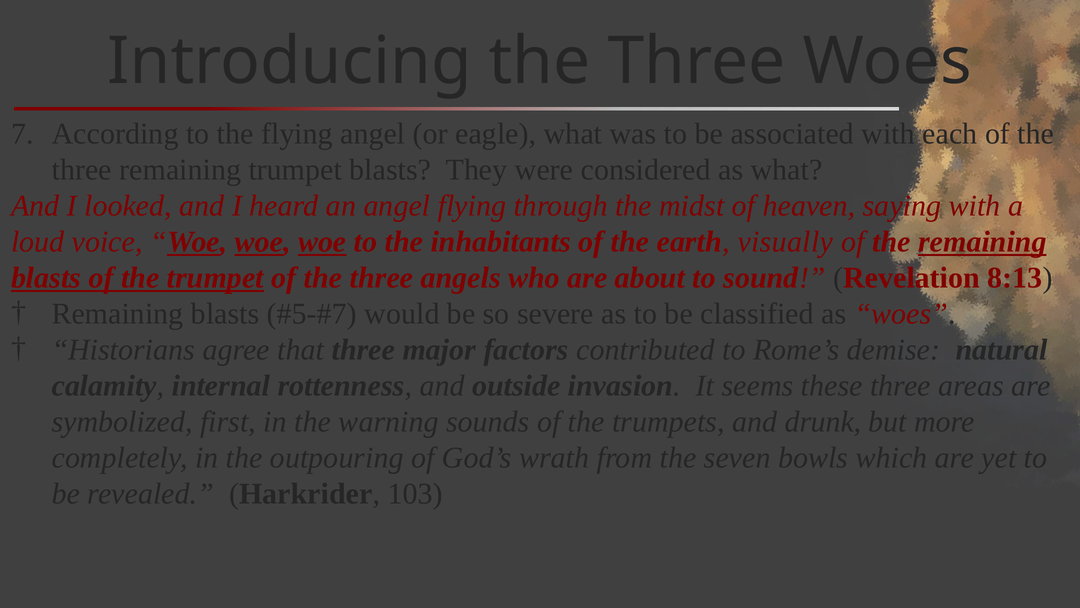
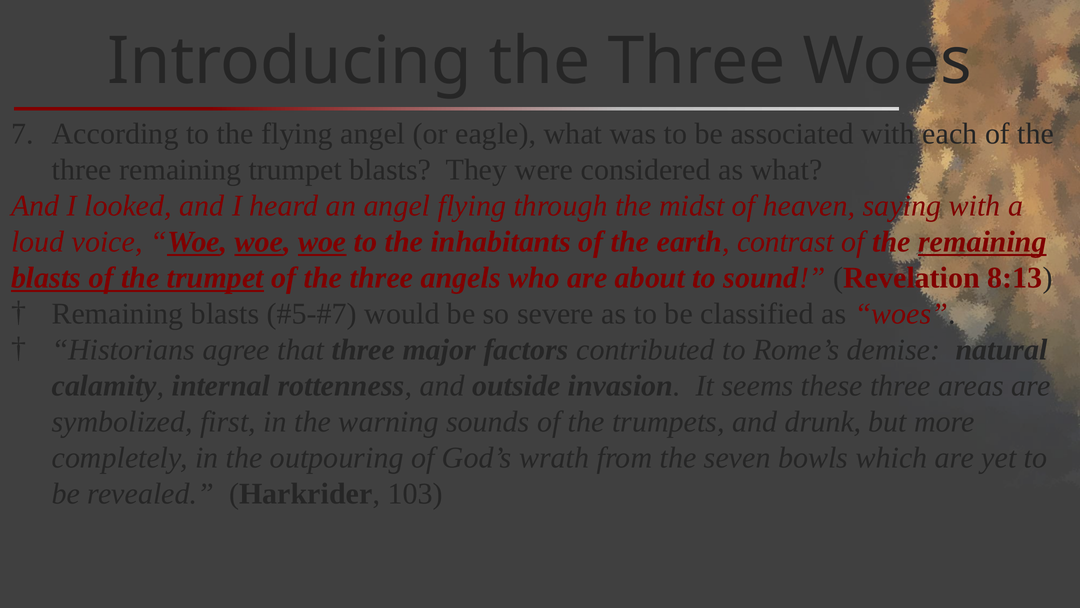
visually: visually -> contrast
